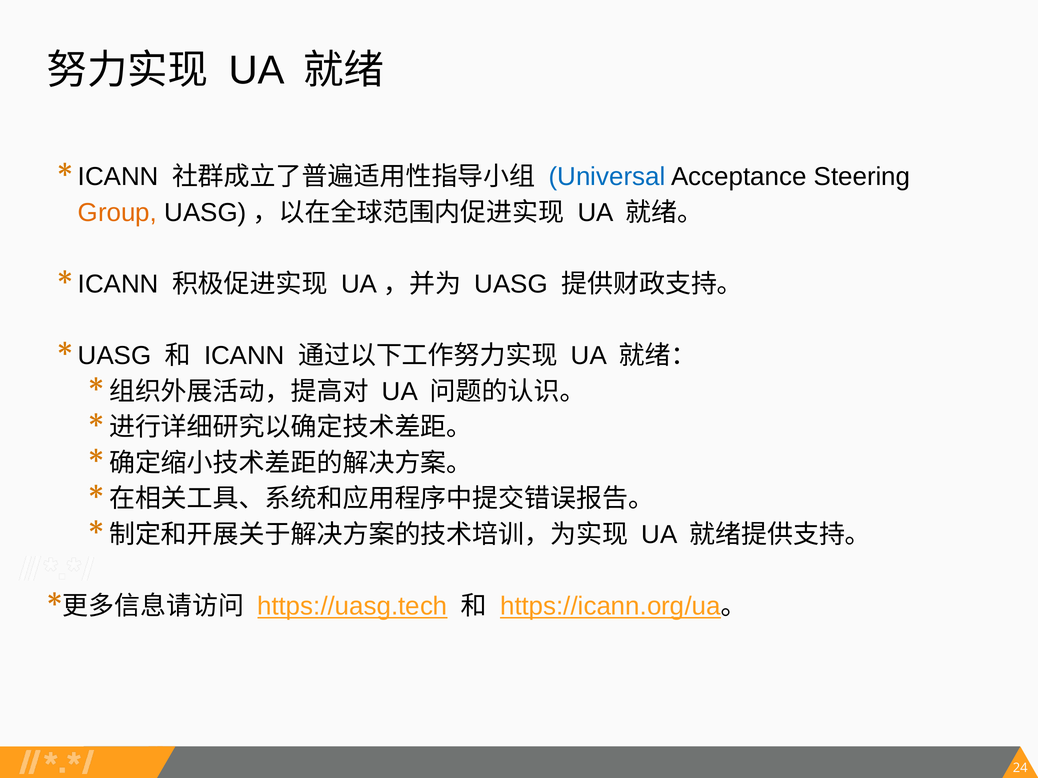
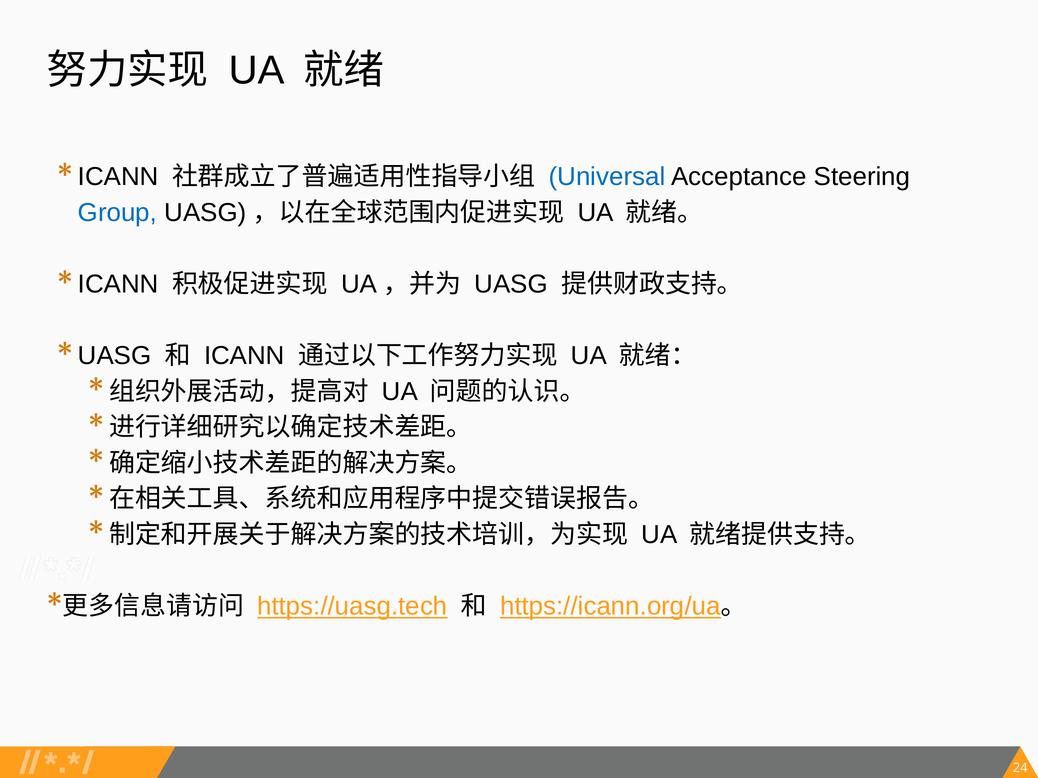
Group colour: orange -> blue
